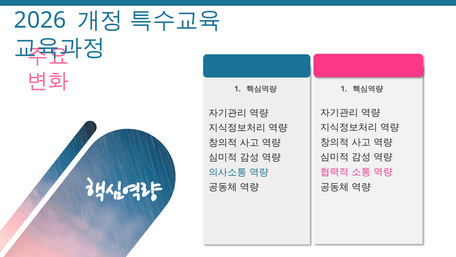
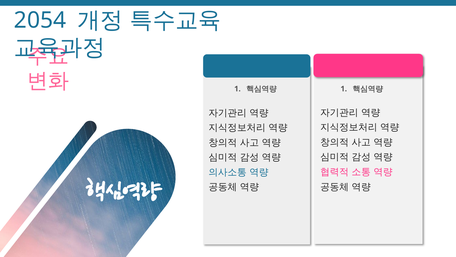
2026: 2026 -> 2054
